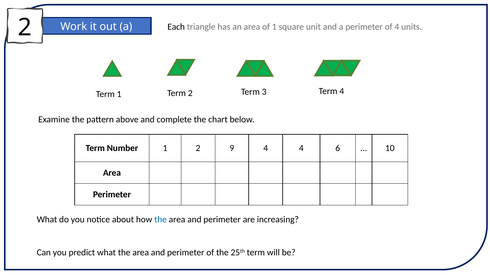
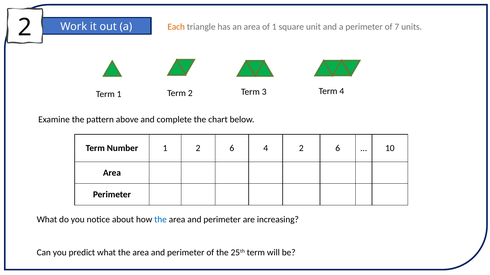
Each colour: black -> orange
of 4: 4 -> 7
1 2 9: 9 -> 6
4 4: 4 -> 2
